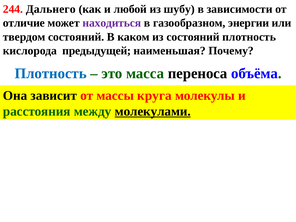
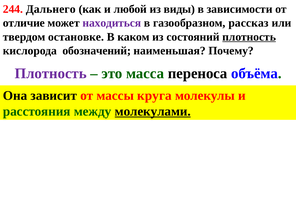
шубу: шубу -> виды
энергии: энергии -> рассказ
твердом состояний: состояний -> остановке
плотность at (249, 37) underline: none -> present
предыдущей: предыдущей -> обозначений
Плотность at (51, 73) colour: blue -> purple
